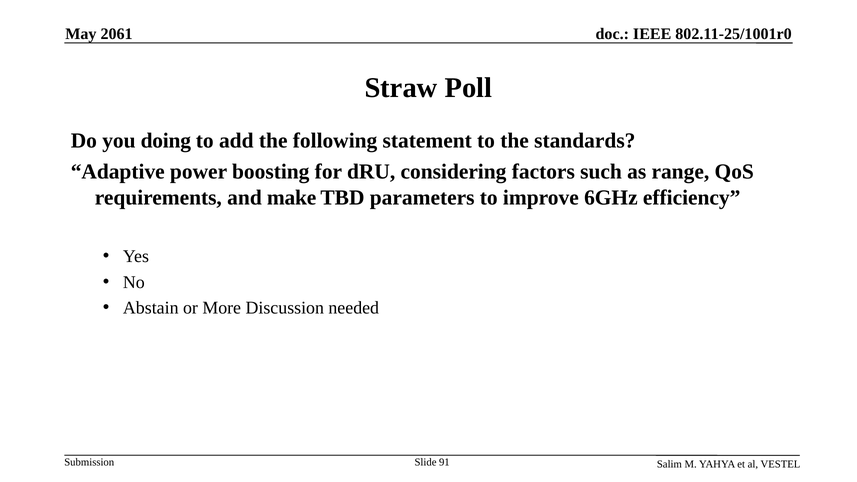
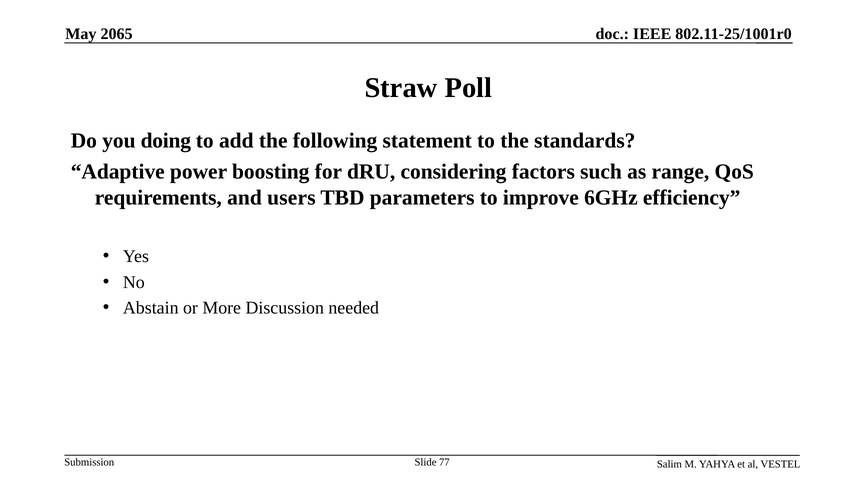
2061: 2061 -> 2065
make: make -> users
91: 91 -> 77
